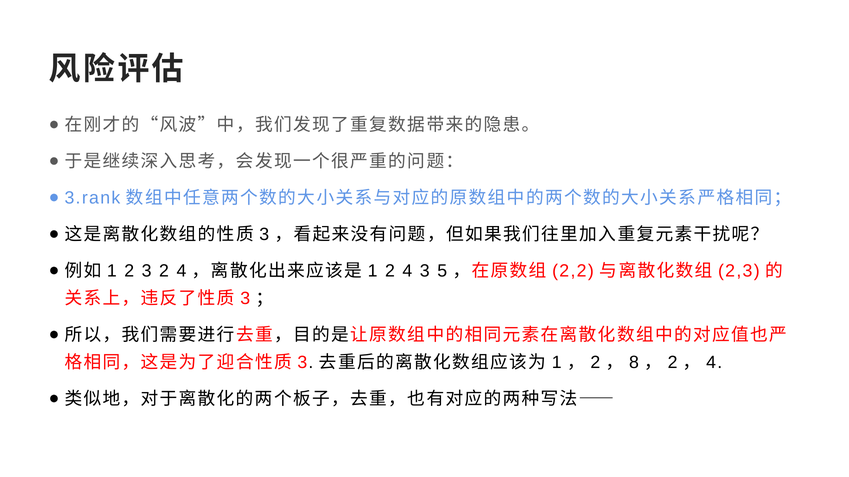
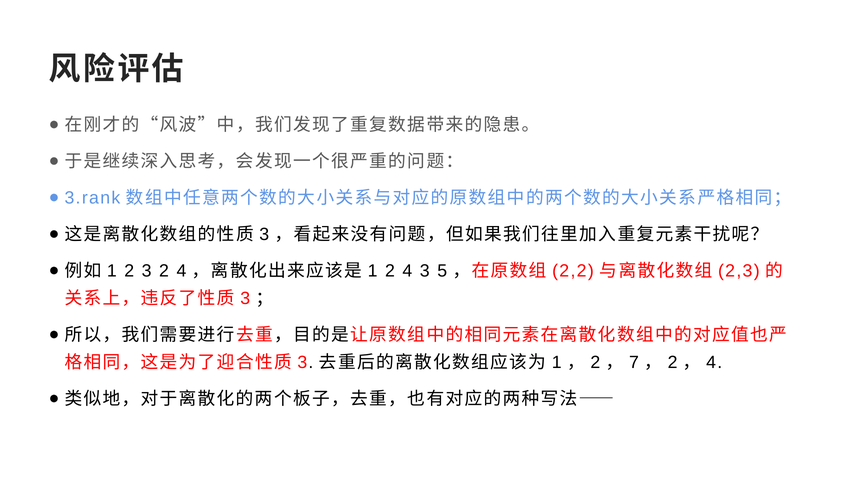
8: 8 -> 7
